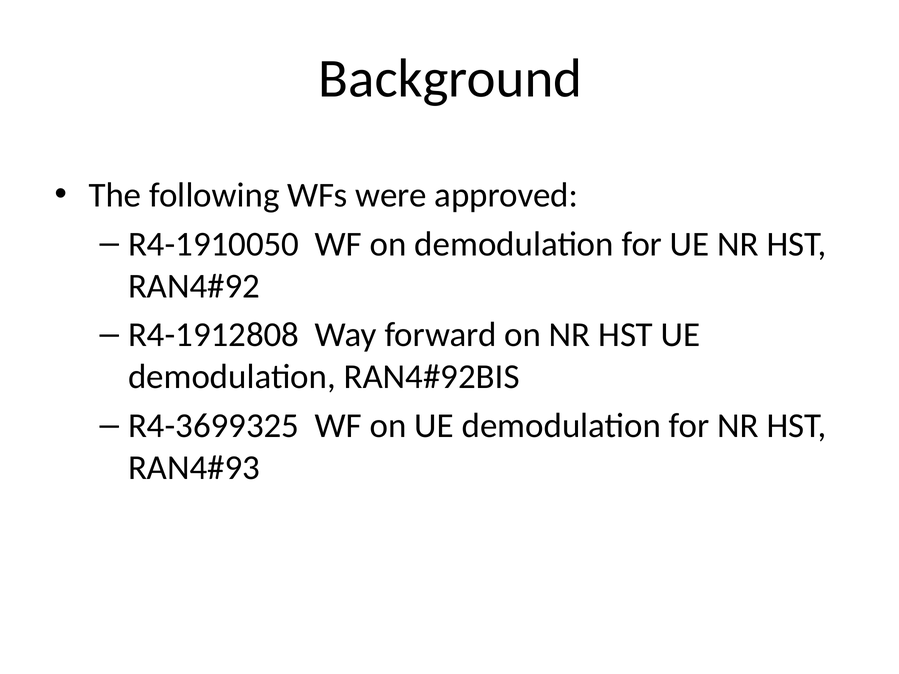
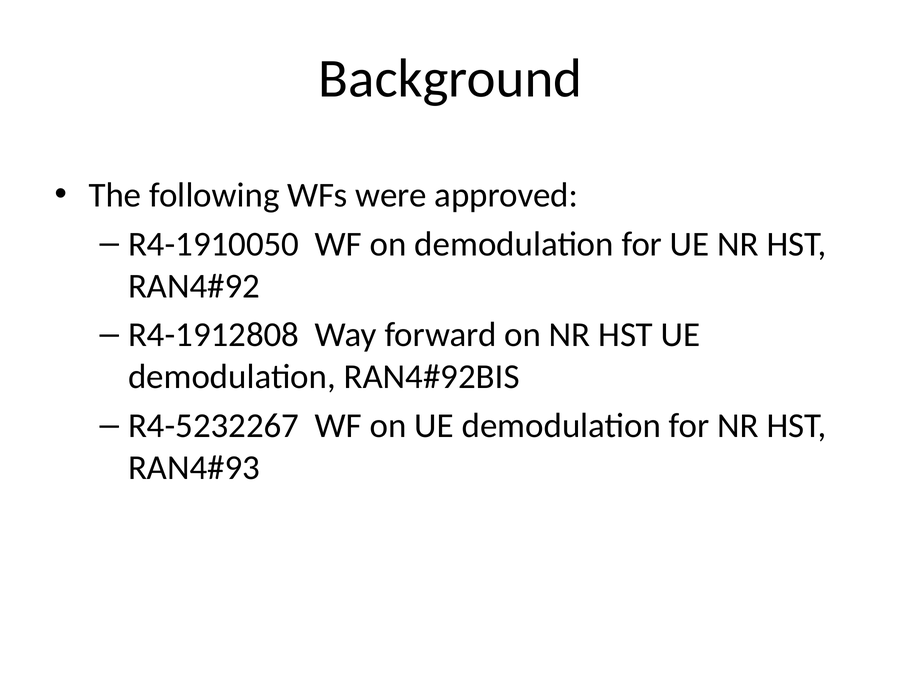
R4-3699325: R4-3699325 -> R4-5232267
